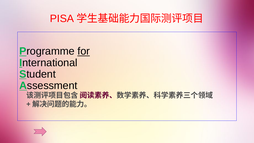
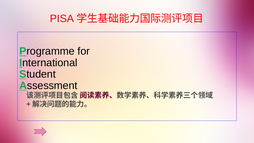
for underline: present -> none
